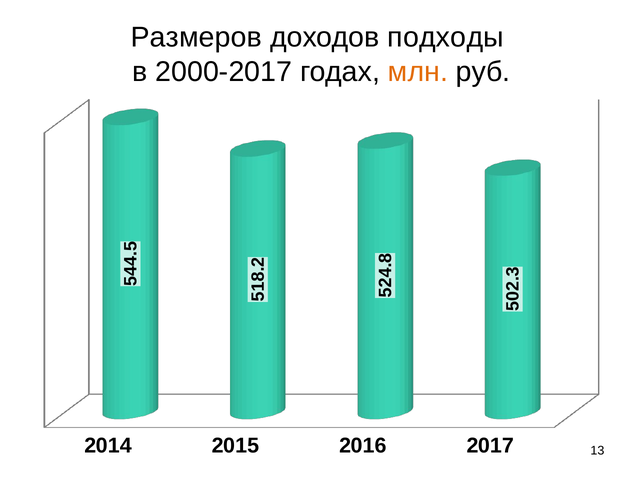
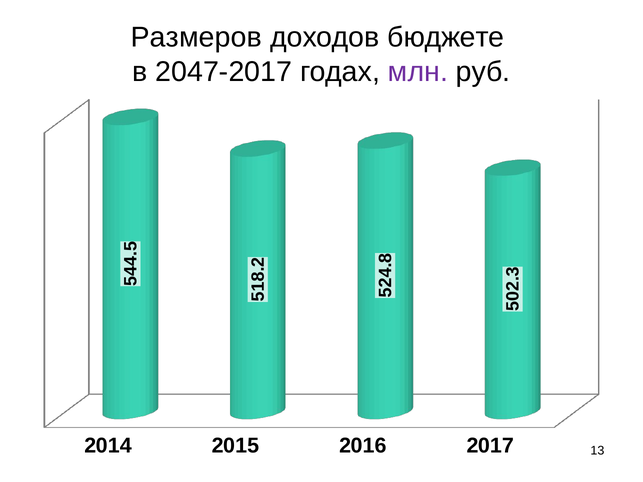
подходы: подходы -> бюджете
2000-2017: 2000-2017 -> 2047-2017
млн colour: orange -> purple
